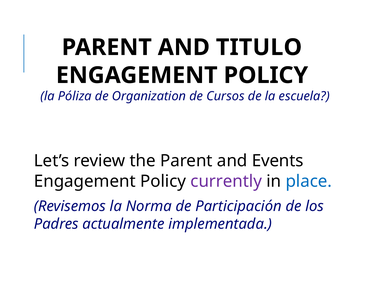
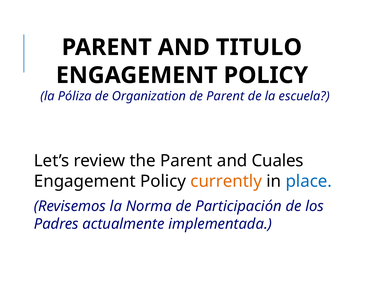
de Cursos: Cursos -> Parent
Events: Events -> Cuales
currently colour: purple -> orange
